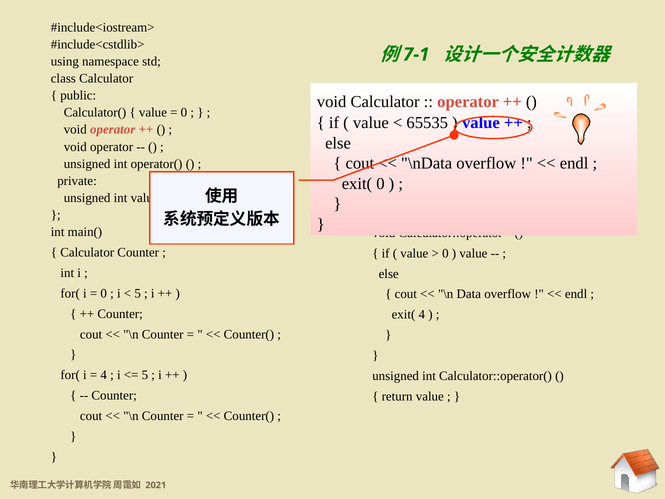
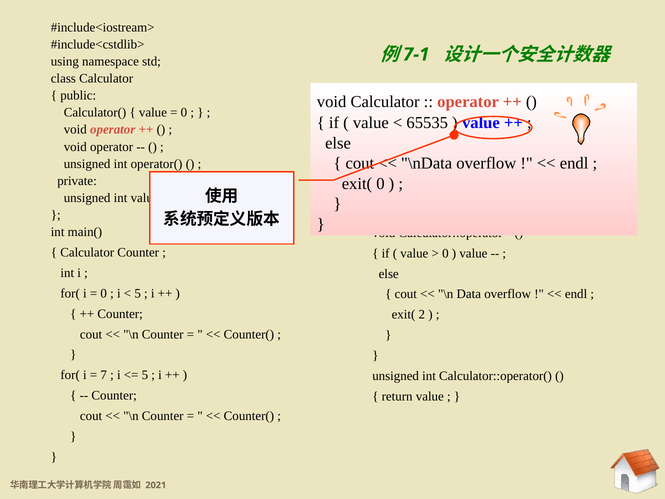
exit( 4: 4 -> 2
4 at (104, 375): 4 -> 7
